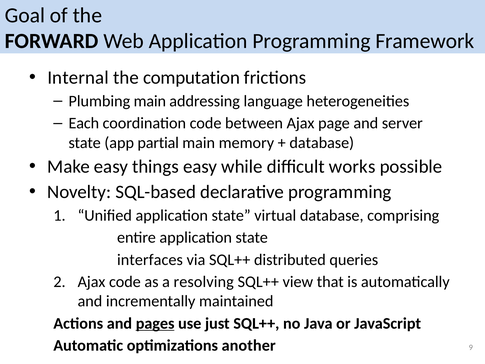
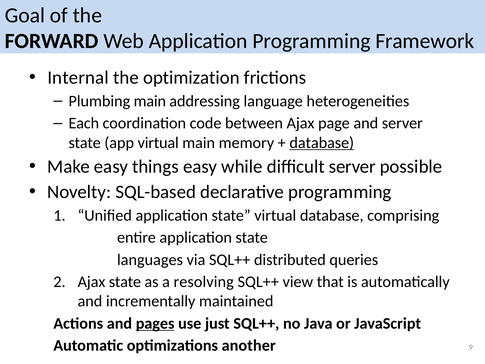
computation: computation -> optimization
app partial: partial -> virtual
database at (322, 143) underline: none -> present
difficult works: works -> server
interfaces: interfaces -> languages
Ajax code: code -> state
